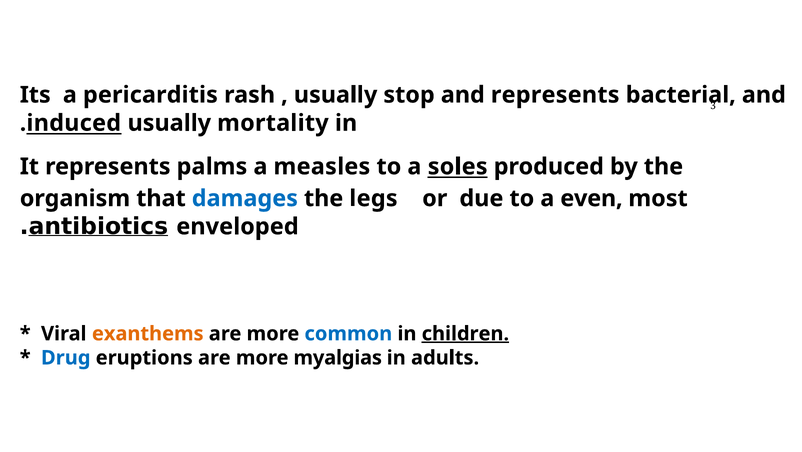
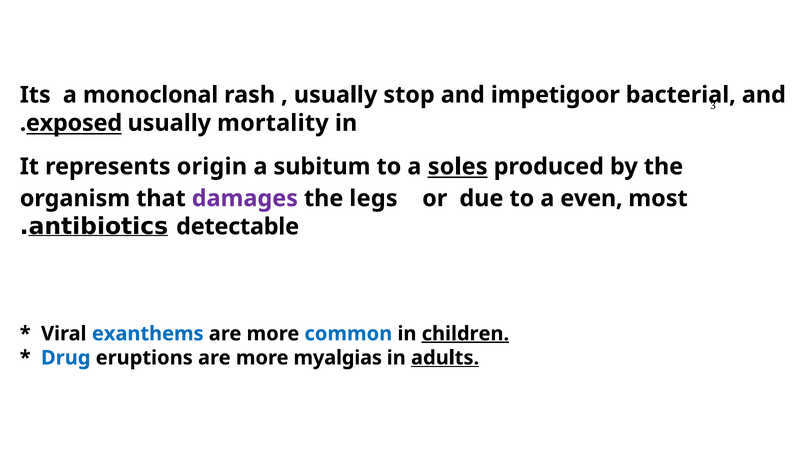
pericarditis: pericarditis -> monoclonal
and represents: represents -> impetigoor
induced: induced -> exposed
palms: palms -> origin
measles: measles -> subitum
damages colour: blue -> purple
enveloped: enveloped -> detectable
exanthems colour: orange -> blue
adults underline: none -> present
